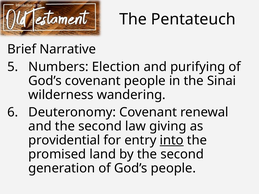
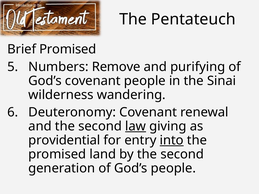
Brief Narrative: Narrative -> Promised
Election: Election -> Remove
law underline: none -> present
